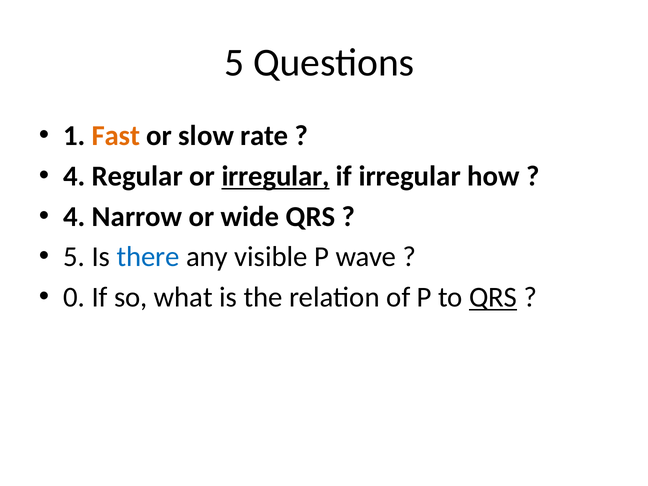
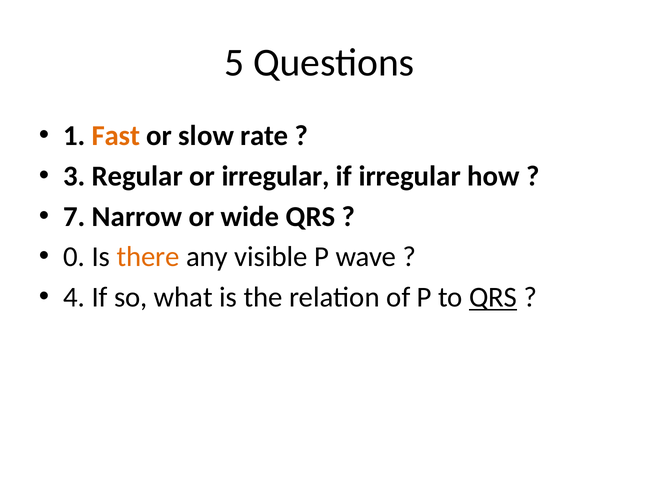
4 at (74, 176): 4 -> 3
irregular at (276, 176) underline: present -> none
4 at (74, 217): 4 -> 7
5 at (74, 257): 5 -> 0
there colour: blue -> orange
0: 0 -> 4
